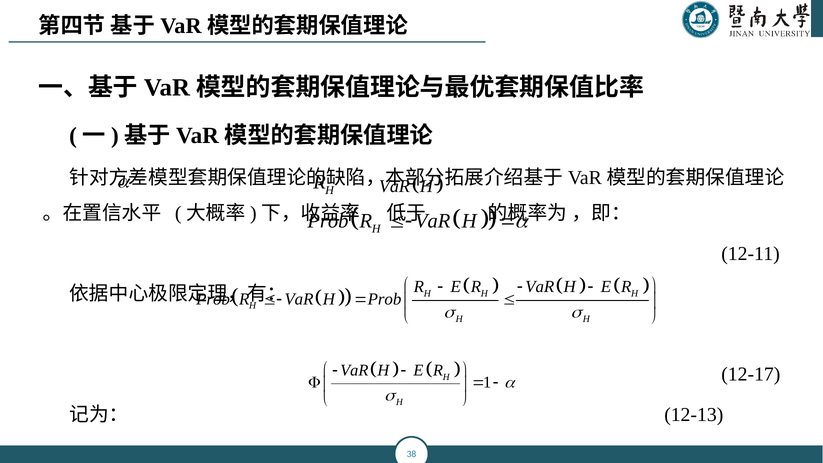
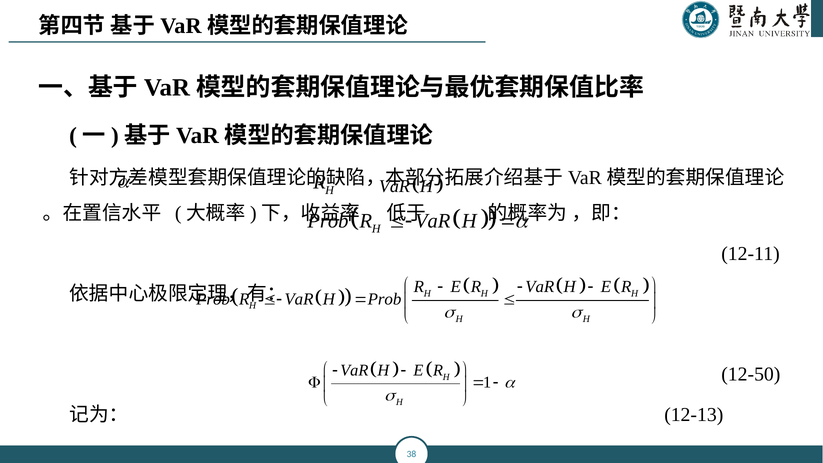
12-17: 12-17 -> 12-50
